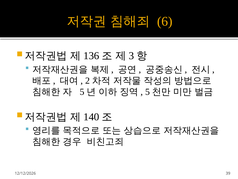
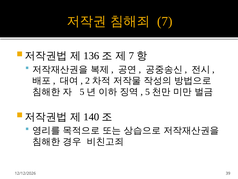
6 at (165, 21): 6 -> 7
3 at (131, 56): 3 -> 7
